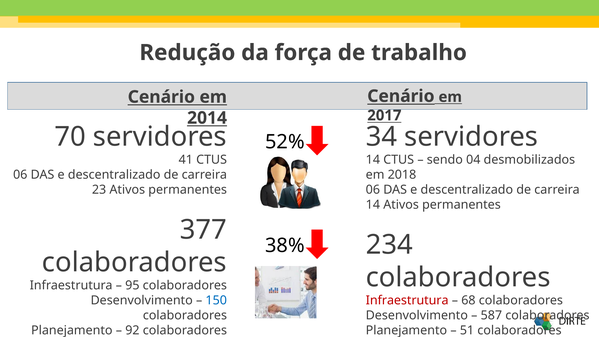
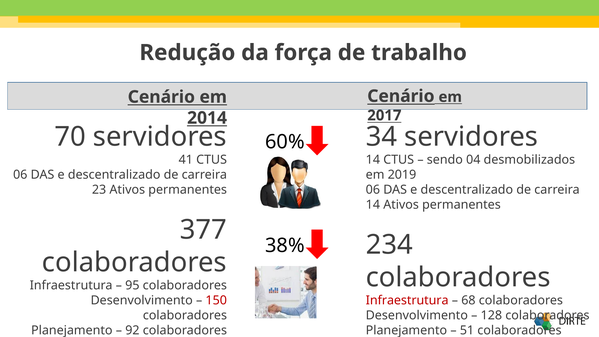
52%: 52% -> 60%
2018: 2018 -> 2019
150 colour: blue -> red
587: 587 -> 128
